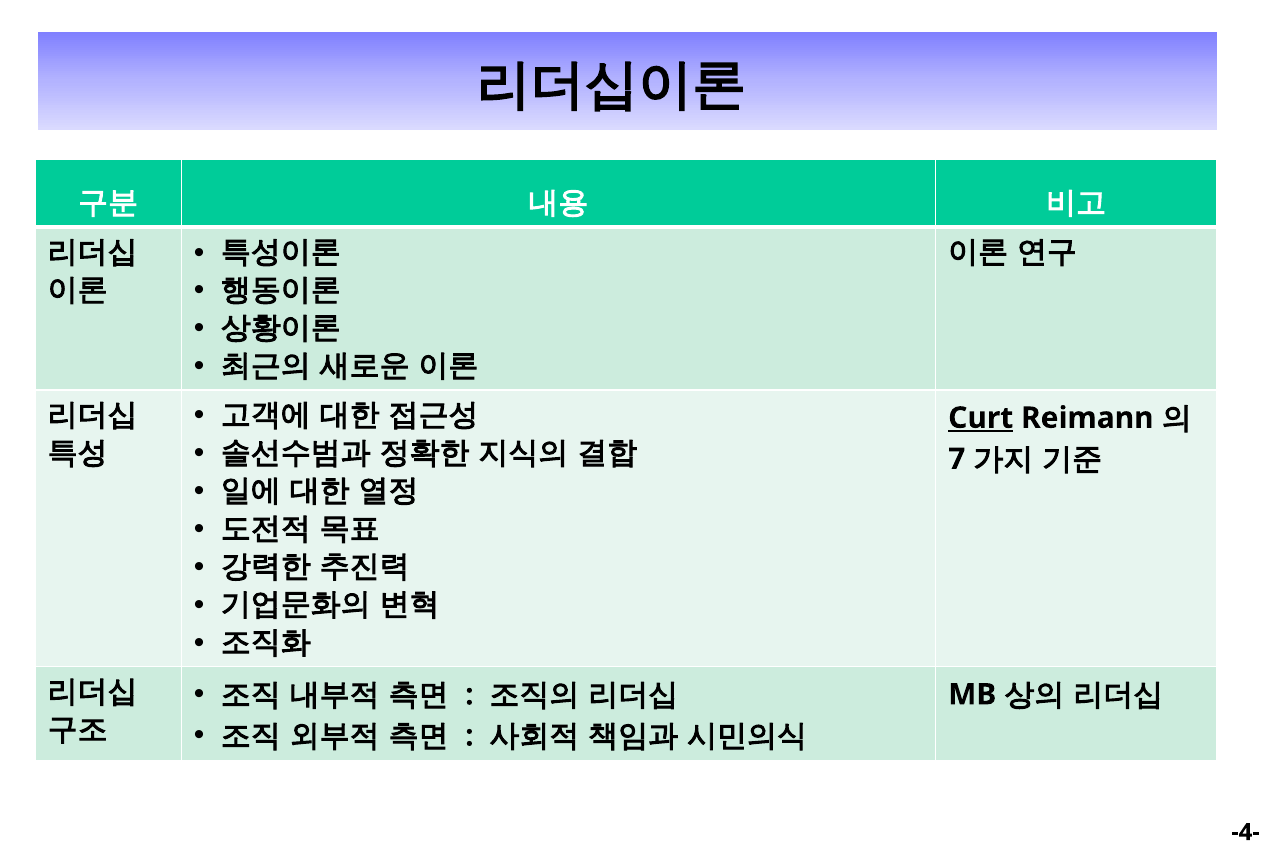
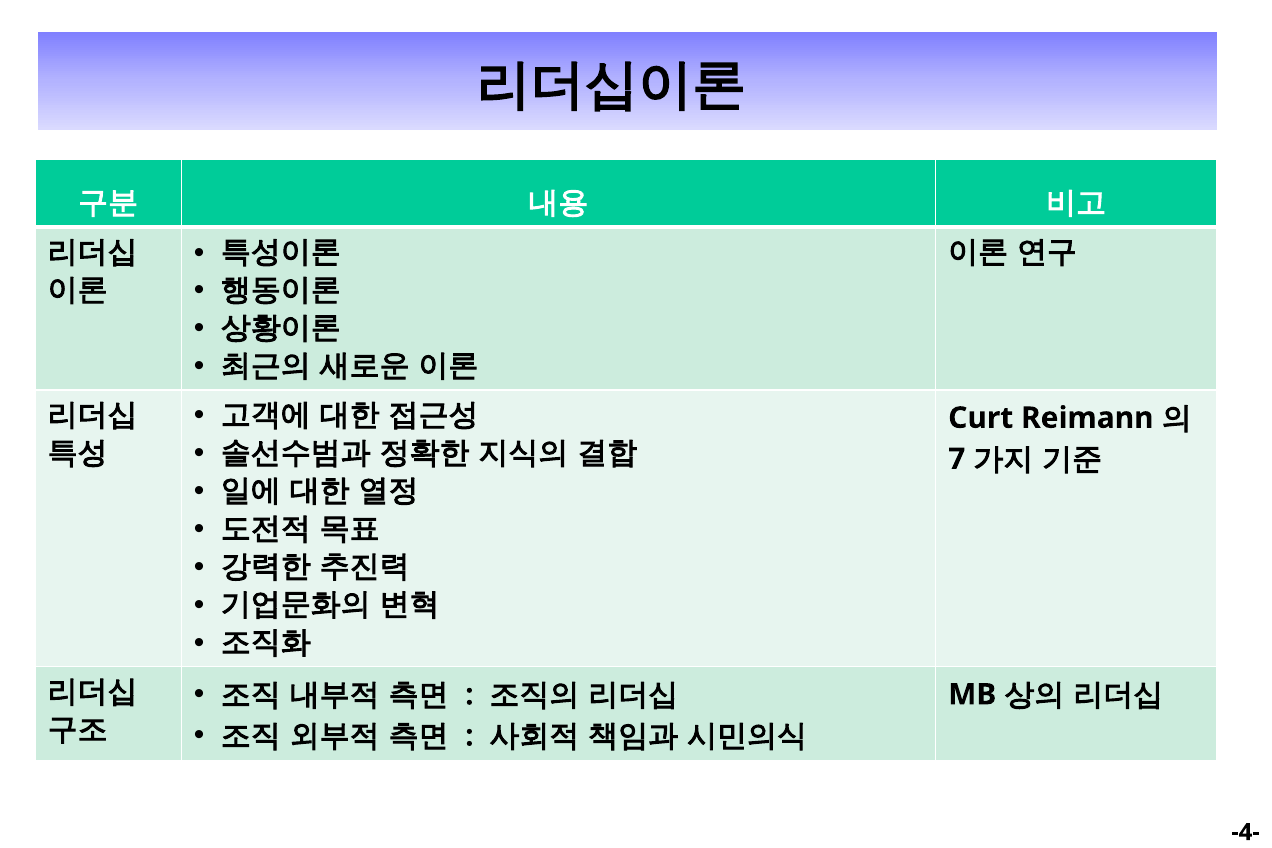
Curt underline: present -> none
